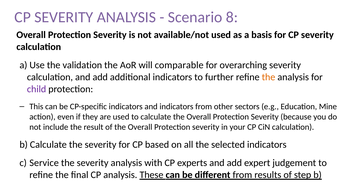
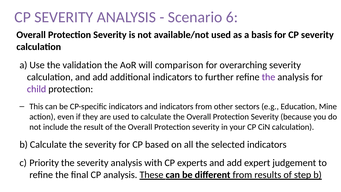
8: 8 -> 6
comparable: comparable -> comparison
the at (269, 77) colour: orange -> purple
Service: Service -> Priority
